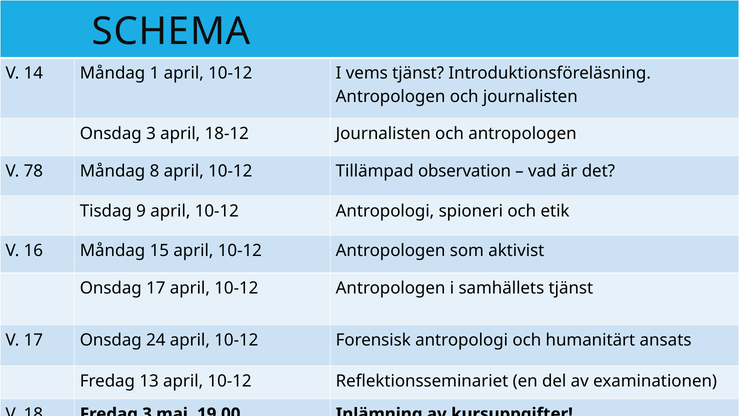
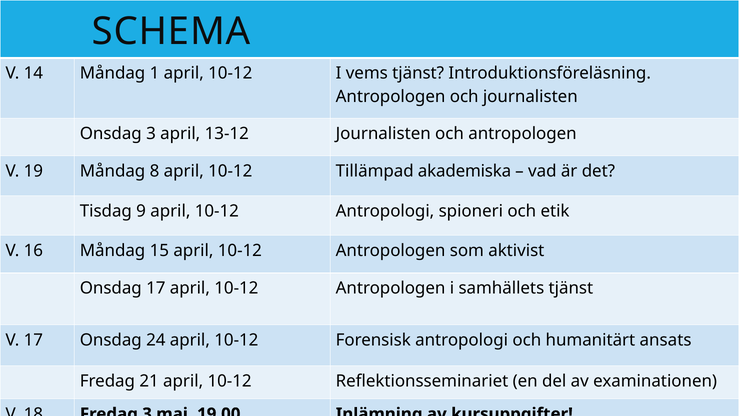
18-12: 18-12 -> 13-12
78: 78 -> 19
observation: observation -> akademiska
13: 13 -> 21
